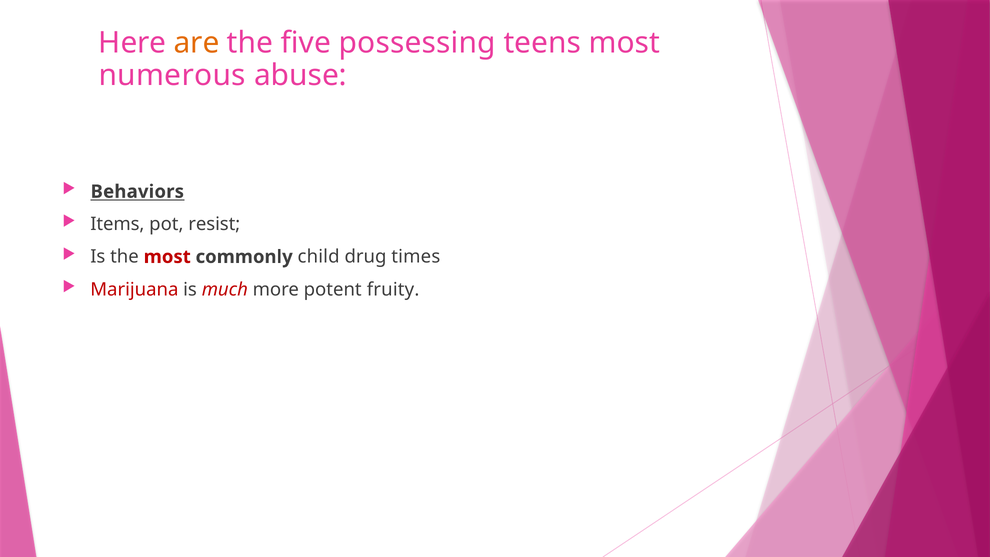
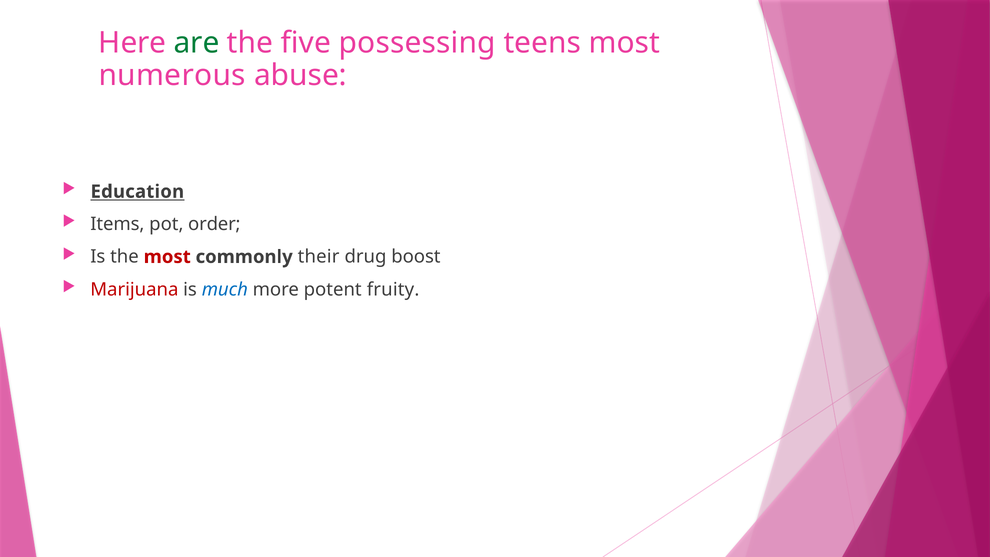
are colour: orange -> green
Behaviors: Behaviors -> Education
resist: resist -> order
child: child -> their
times: times -> boost
much colour: red -> blue
